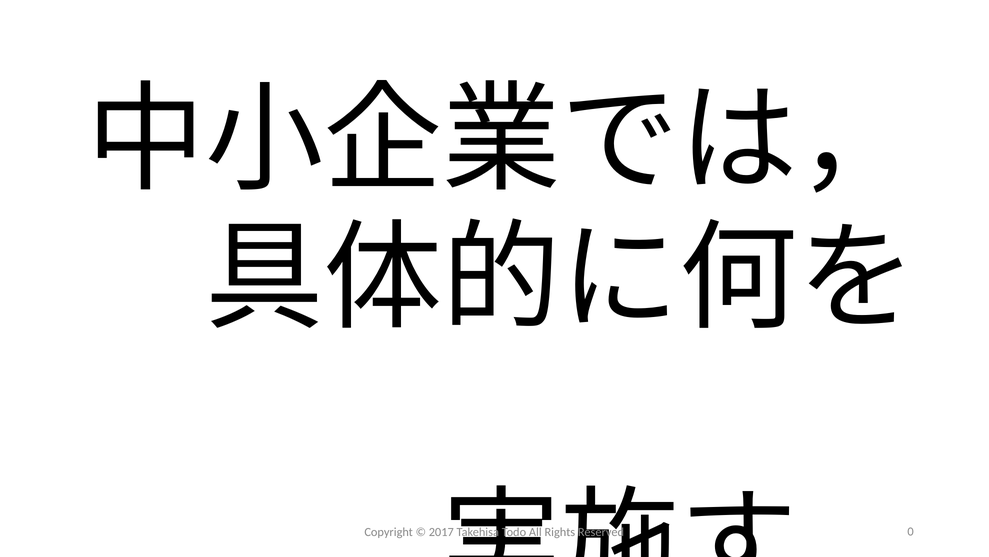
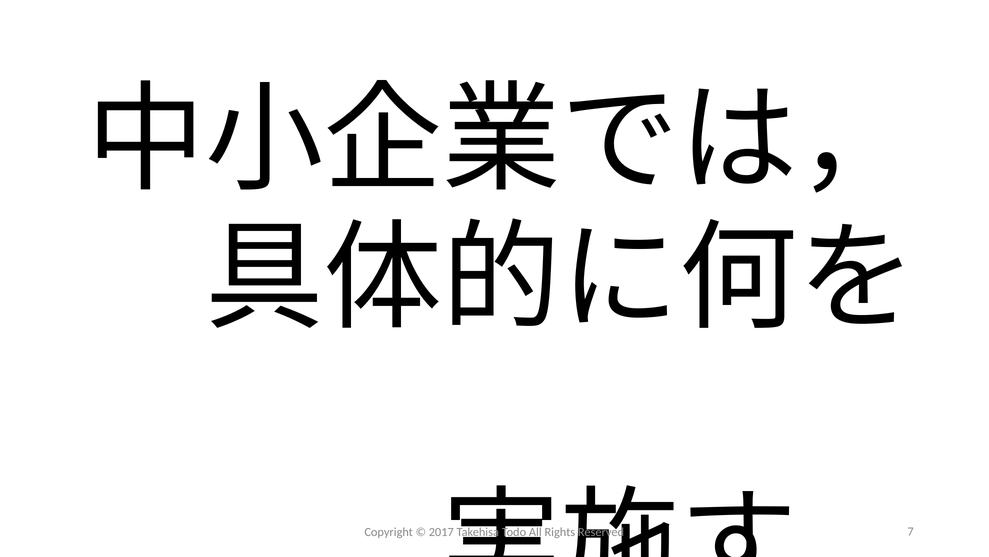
0: 0 -> 7
